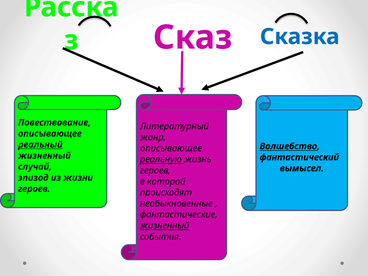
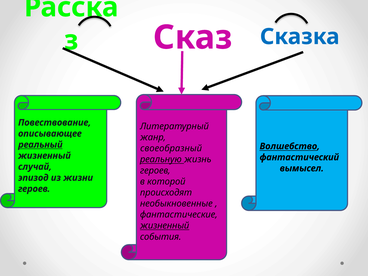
описывающее at (171, 148): описывающее -> своеобразный
